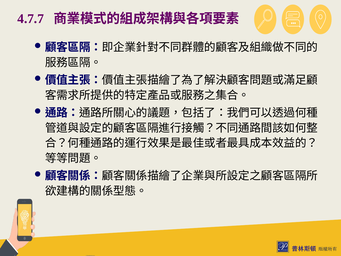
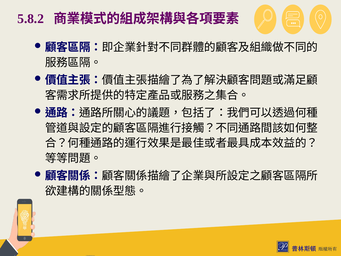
4.7.7: 4.7.7 -> 5.8.2
